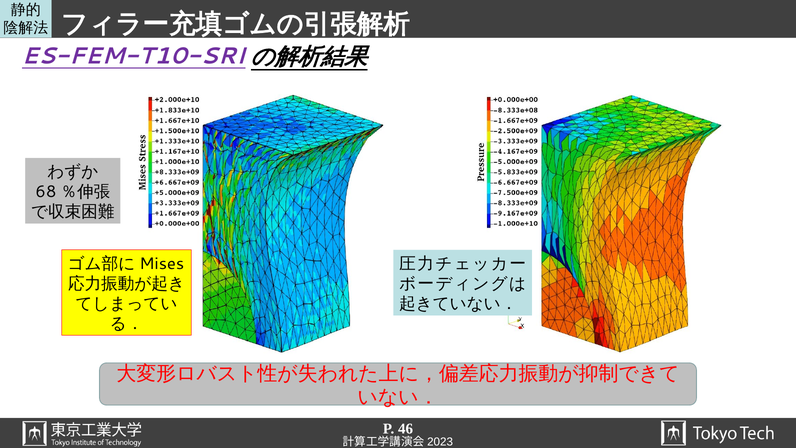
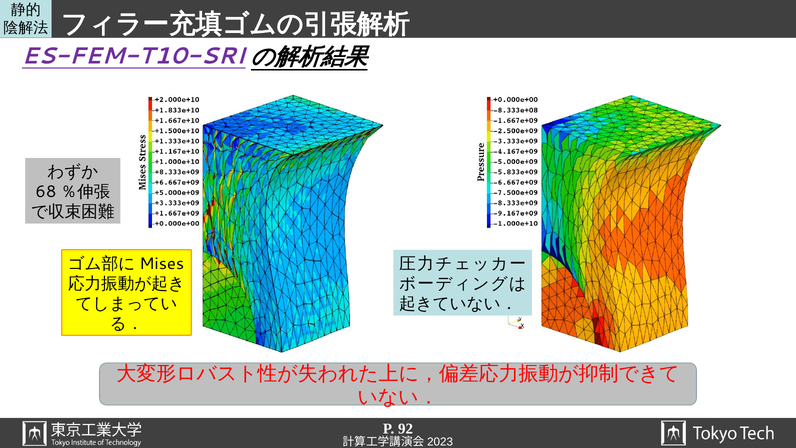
46: 46 -> 92
